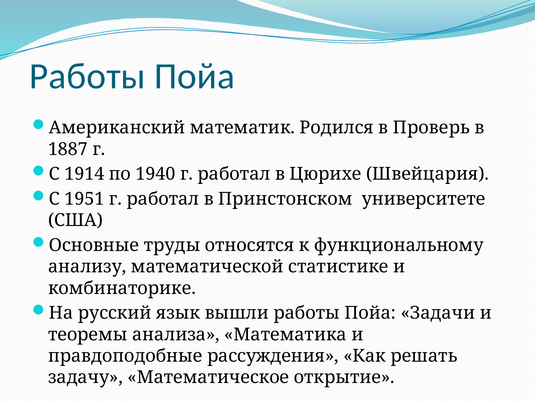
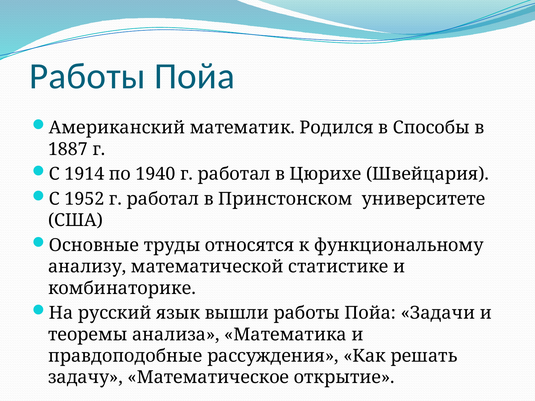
Проверь: Проверь -> Способы
1951: 1951 -> 1952
